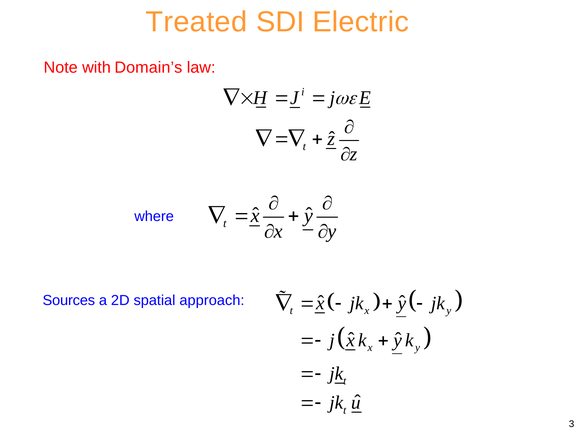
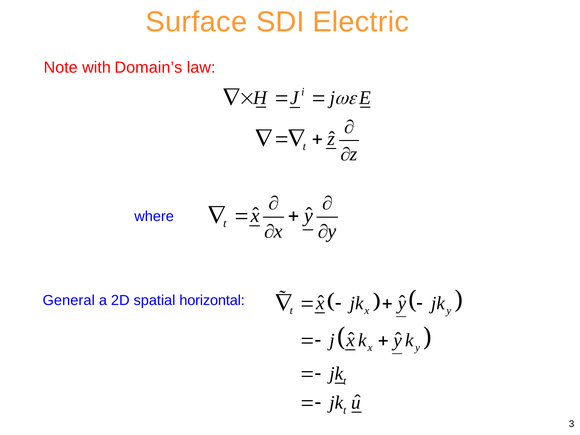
Treated: Treated -> Surface
Sources: Sources -> General
approach: approach -> horizontal
